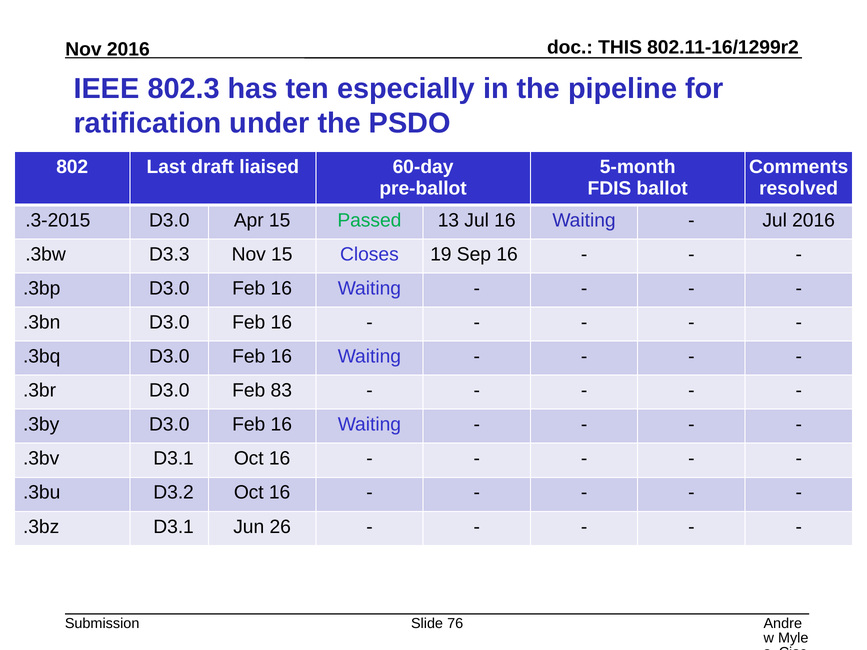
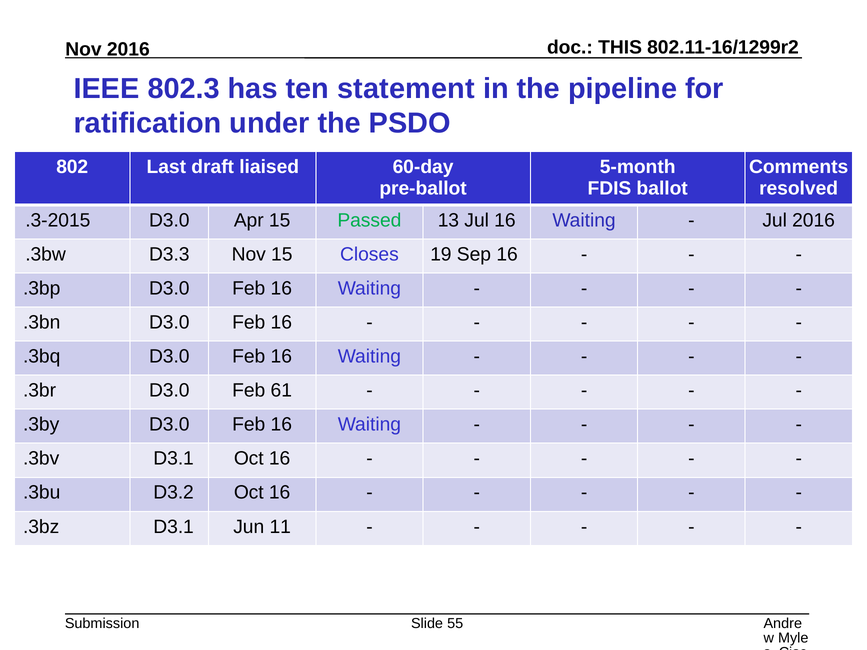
especially: especially -> statement
83: 83 -> 61
26: 26 -> 11
76: 76 -> 55
